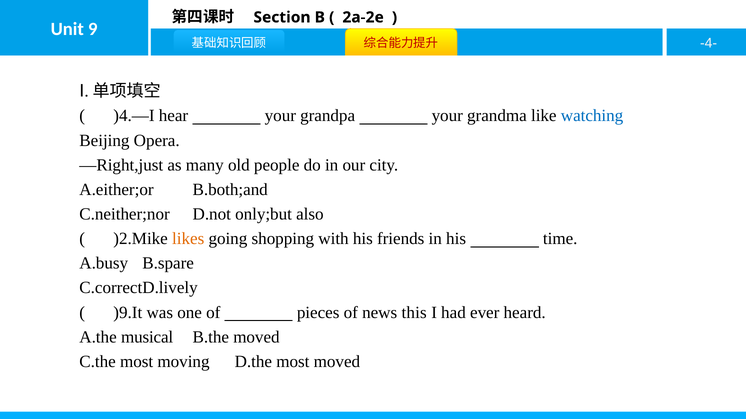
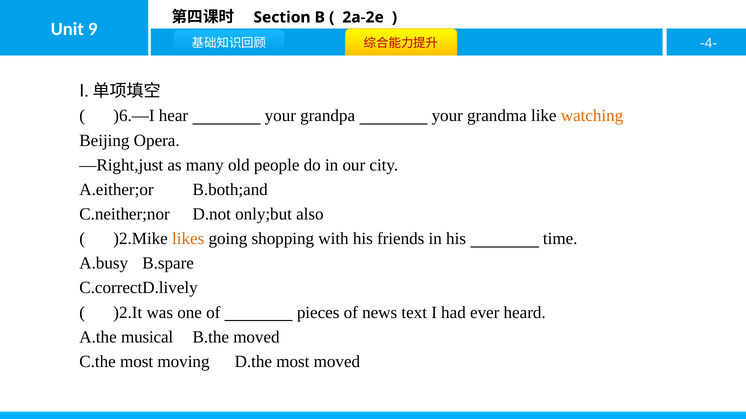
)4.—I: )4.—I -> )6.—I
watching colour: blue -> orange
)9.It: )9.It -> )2.It
this: this -> text
